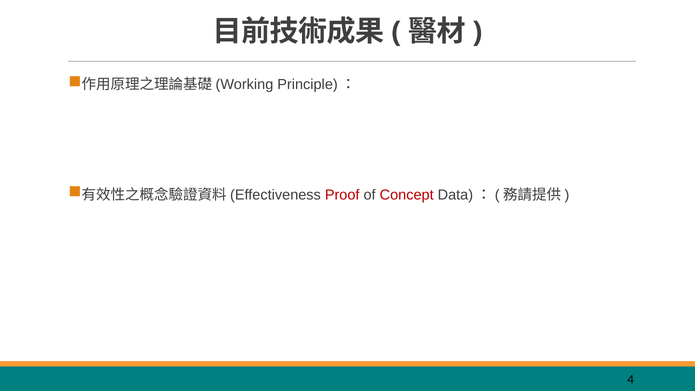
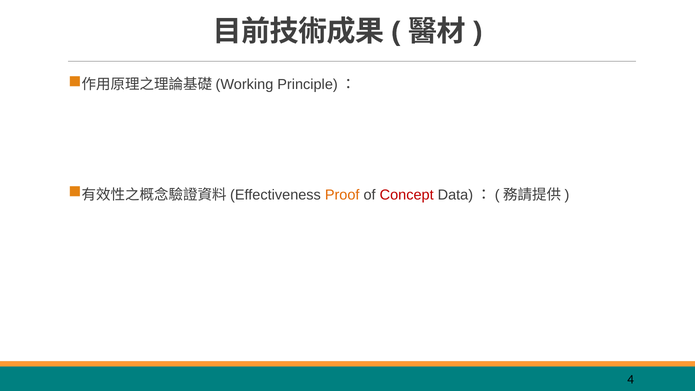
Proof colour: red -> orange
